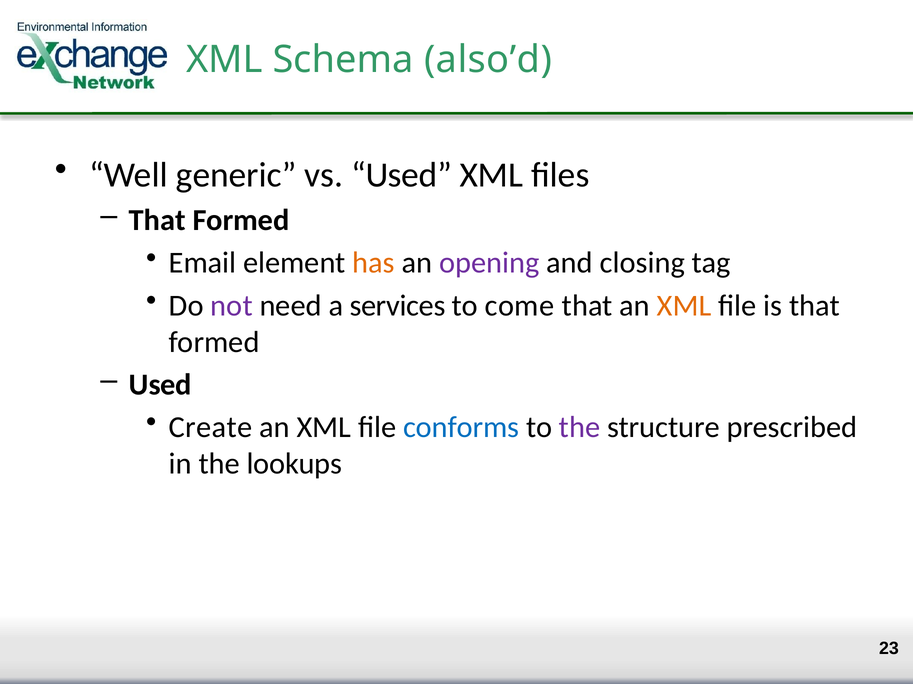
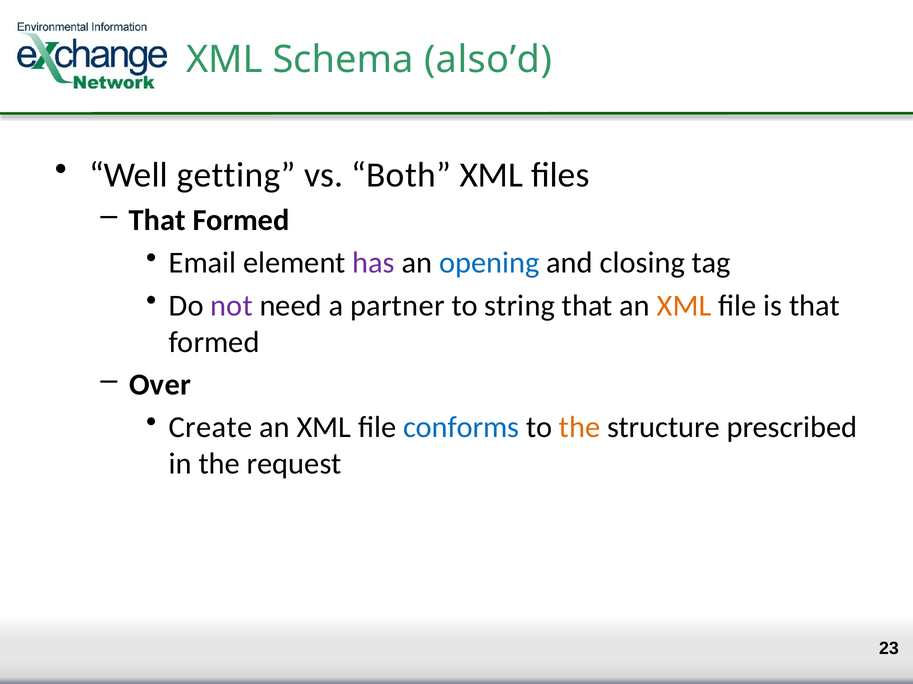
generic: generic -> getting
vs Used: Used -> Both
has colour: orange -> purple
opening colour: purple -> blue
services: services -> partner
come: come -> string
Used at (160, 385): Used -> Over
the at (580, 428) colour: purple -> orange
lookups: lookups -> request
